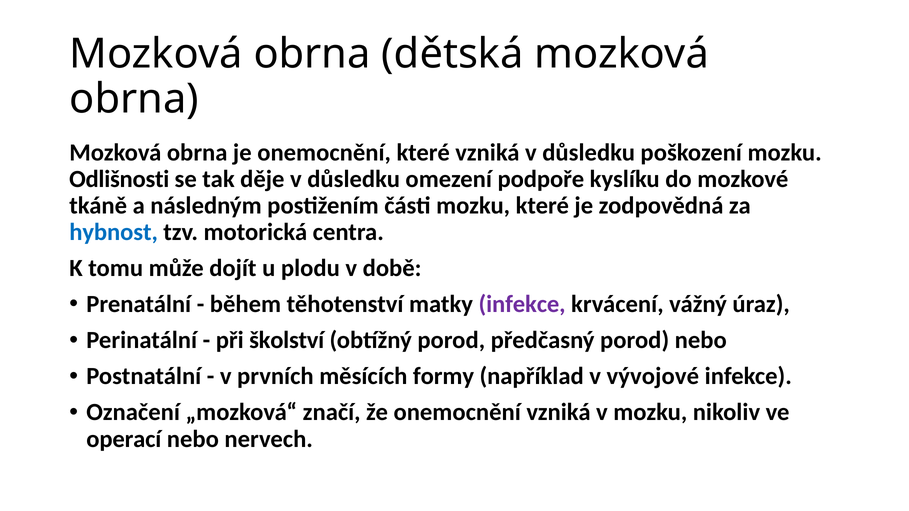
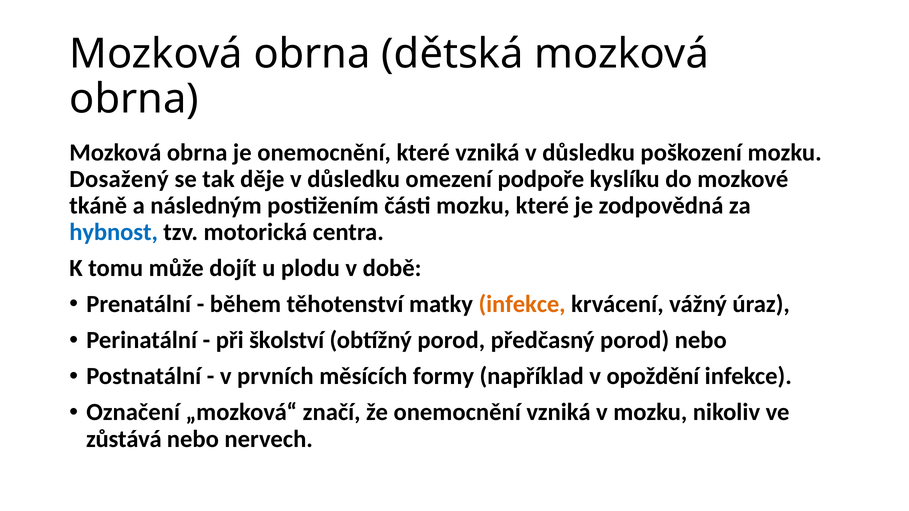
Odlišnosti: Odlišnosti -> Dosažený
infekce at (522, 304) colour: purple -> orange
vývojové: vývojové -> opoždění
operací: operací -> zůstává
